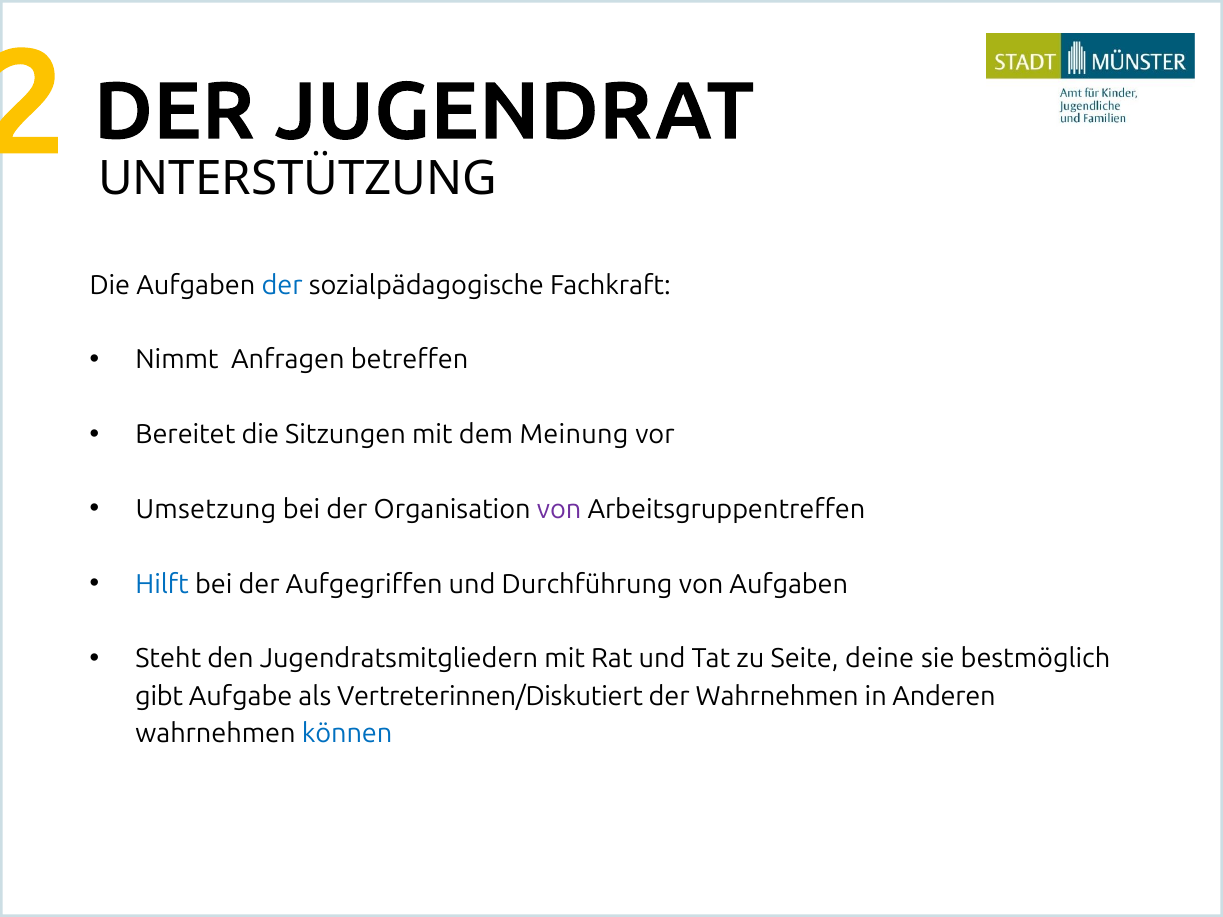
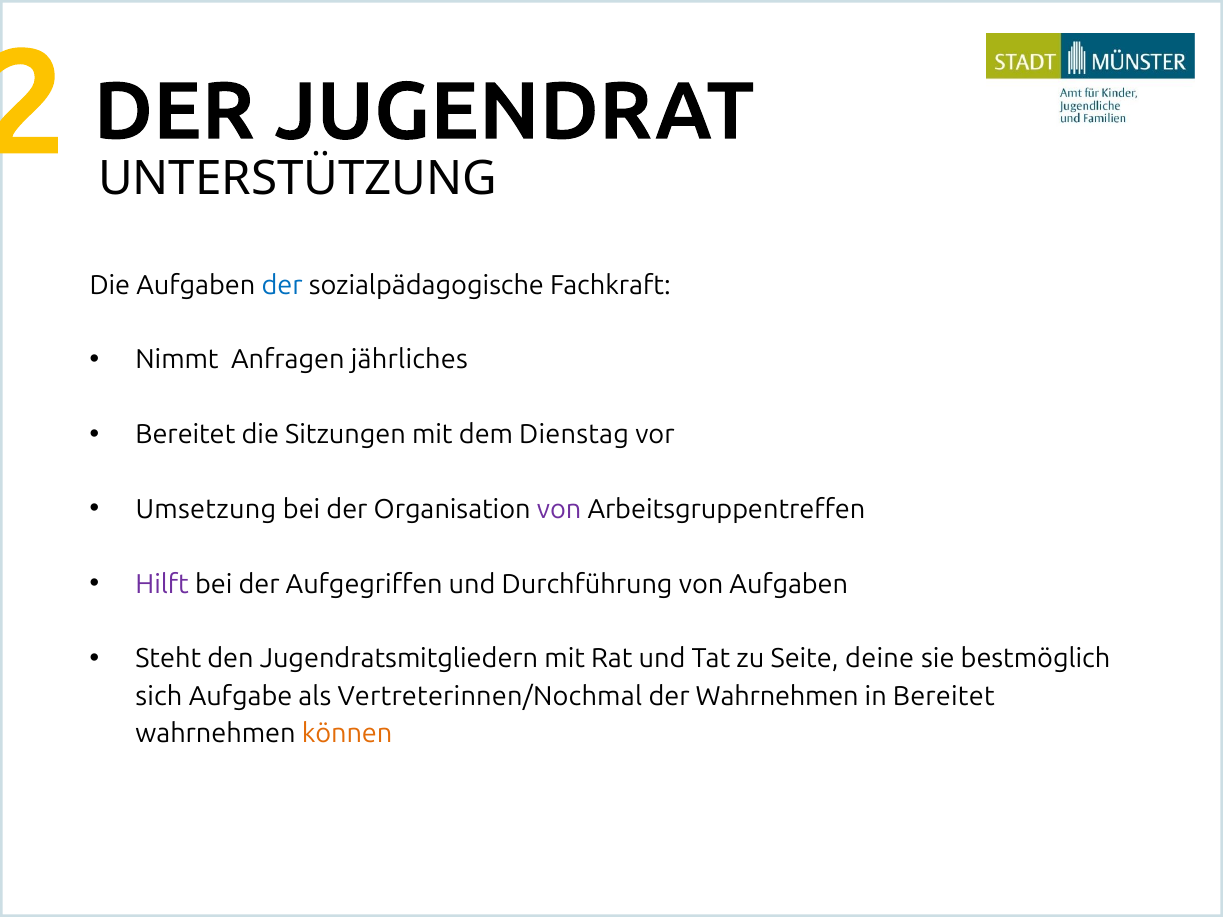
betreffen: betreffen -> jährliches
Meinung: Meinung -> Dienstag
Hilft colour: blue -> purple
gibt: gibt -> sich
Vertreterinnen/Diskutiert: Vertreterinnen/Diskutiert -> Vertreterinnen/Nochmal
in Anderen: Anderen -> Bereitet
können colour: blue -> orange
